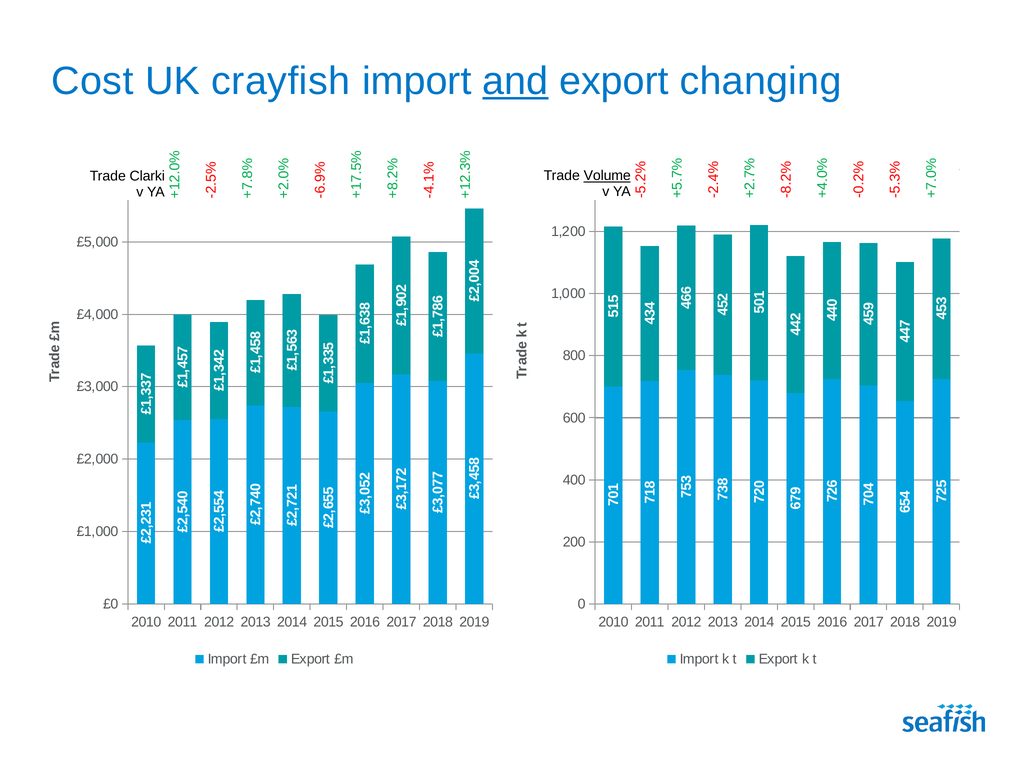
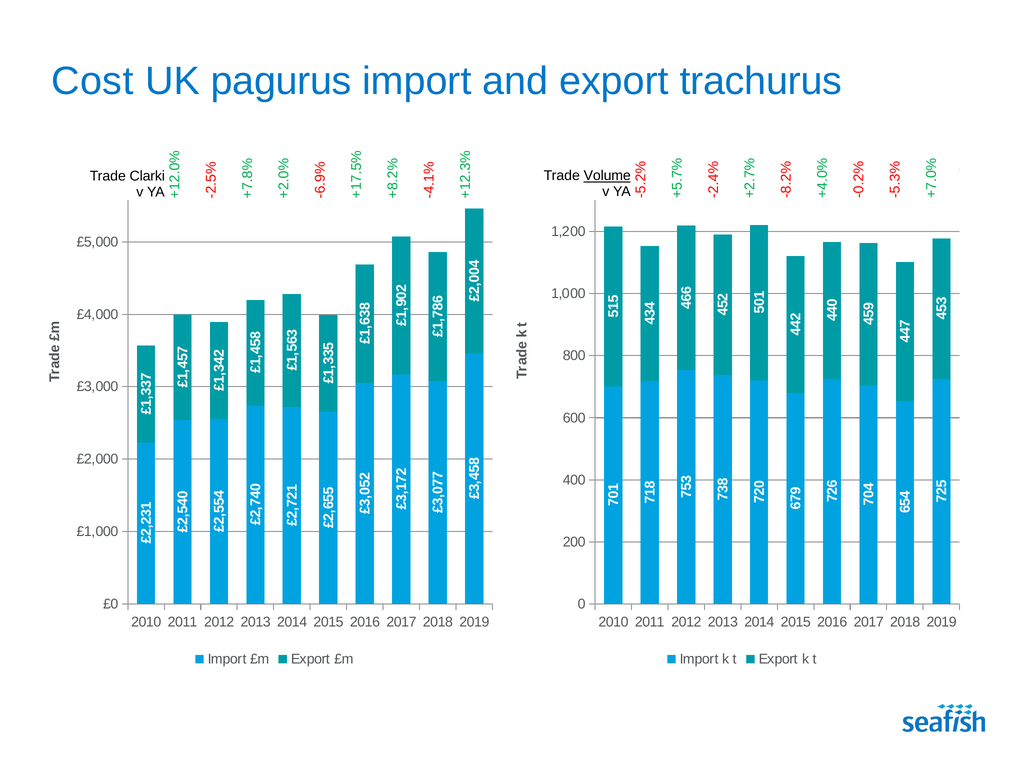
crayfish: crayfish -> pagurus
and underline: present -> none
changing: changing -> trachurus
